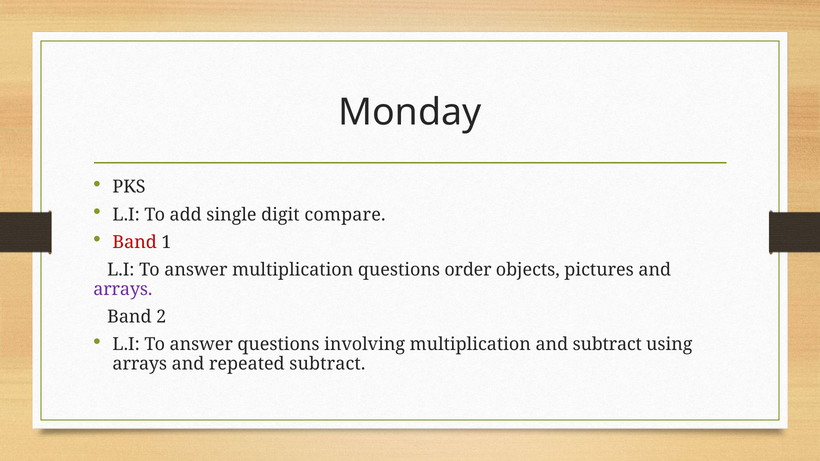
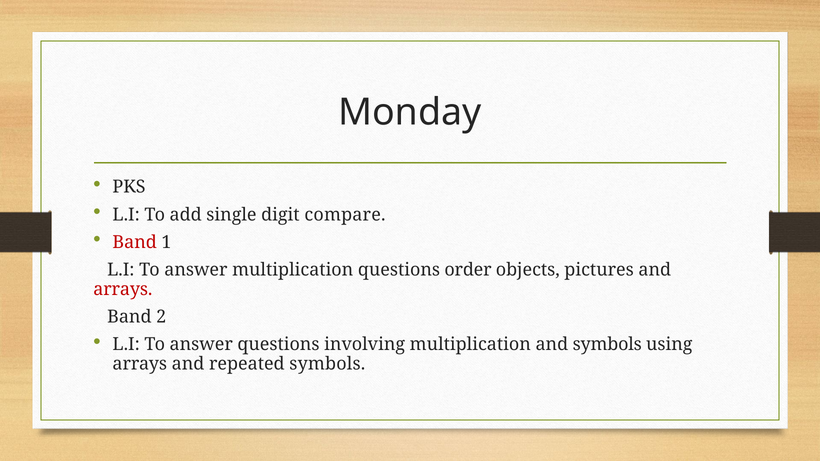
arrays at (123, 289) colour: purple -> red
and subtract: subtract -> symbols
repeated subtract: subtract -> symbols
